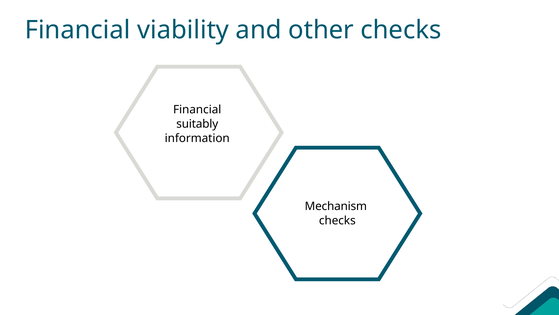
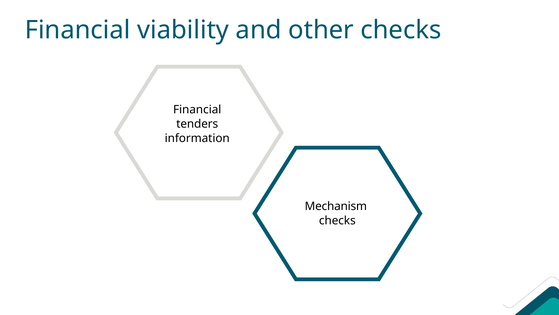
suitably: suitably -> tenders
